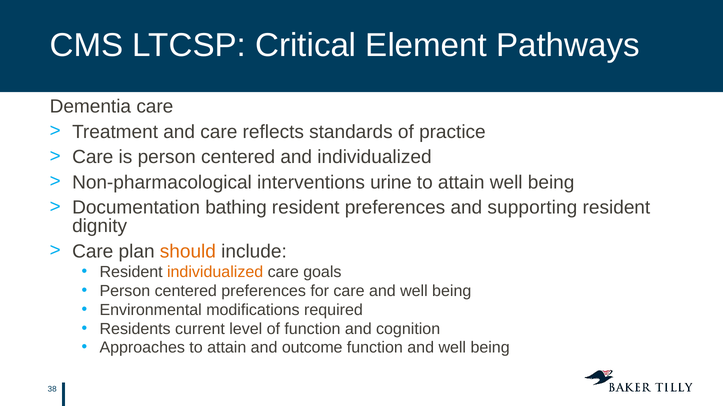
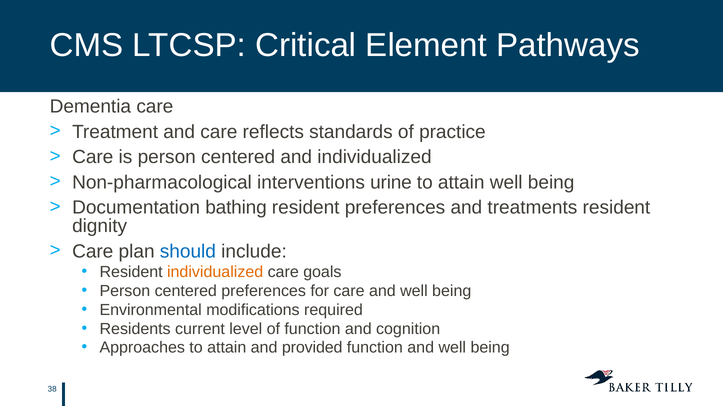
supporting: supporting -> treatments
should colour: orange -> blue
outcome: outcome -> provided
